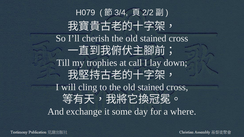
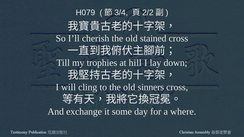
call: call -> hill
to the old stained: stained -> sinners
